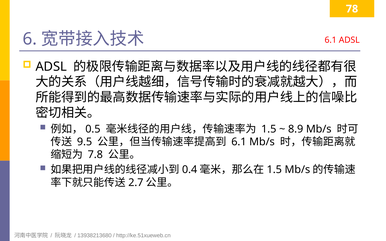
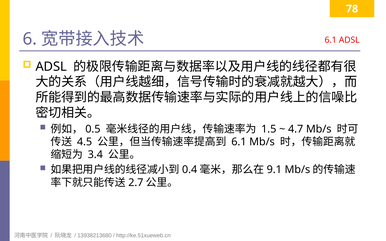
8.9: 8.9 -> 4.7
9.5: 9.5 -> 4.5
7.8: 7.8 -> 3.4
1.5 at (274, 170): 1.5 -> 9.1
